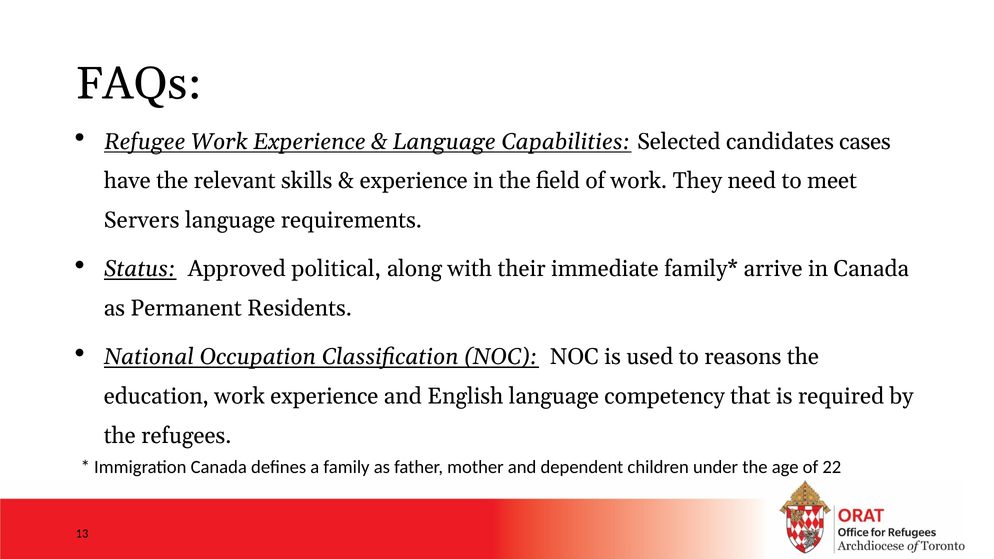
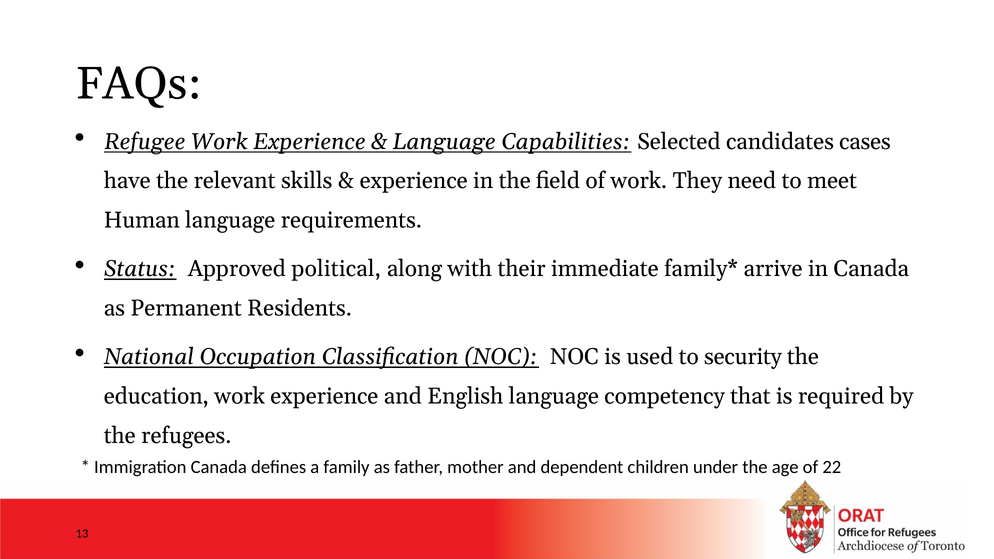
Servers: Servers -> Human
reasons: reasons -> security
